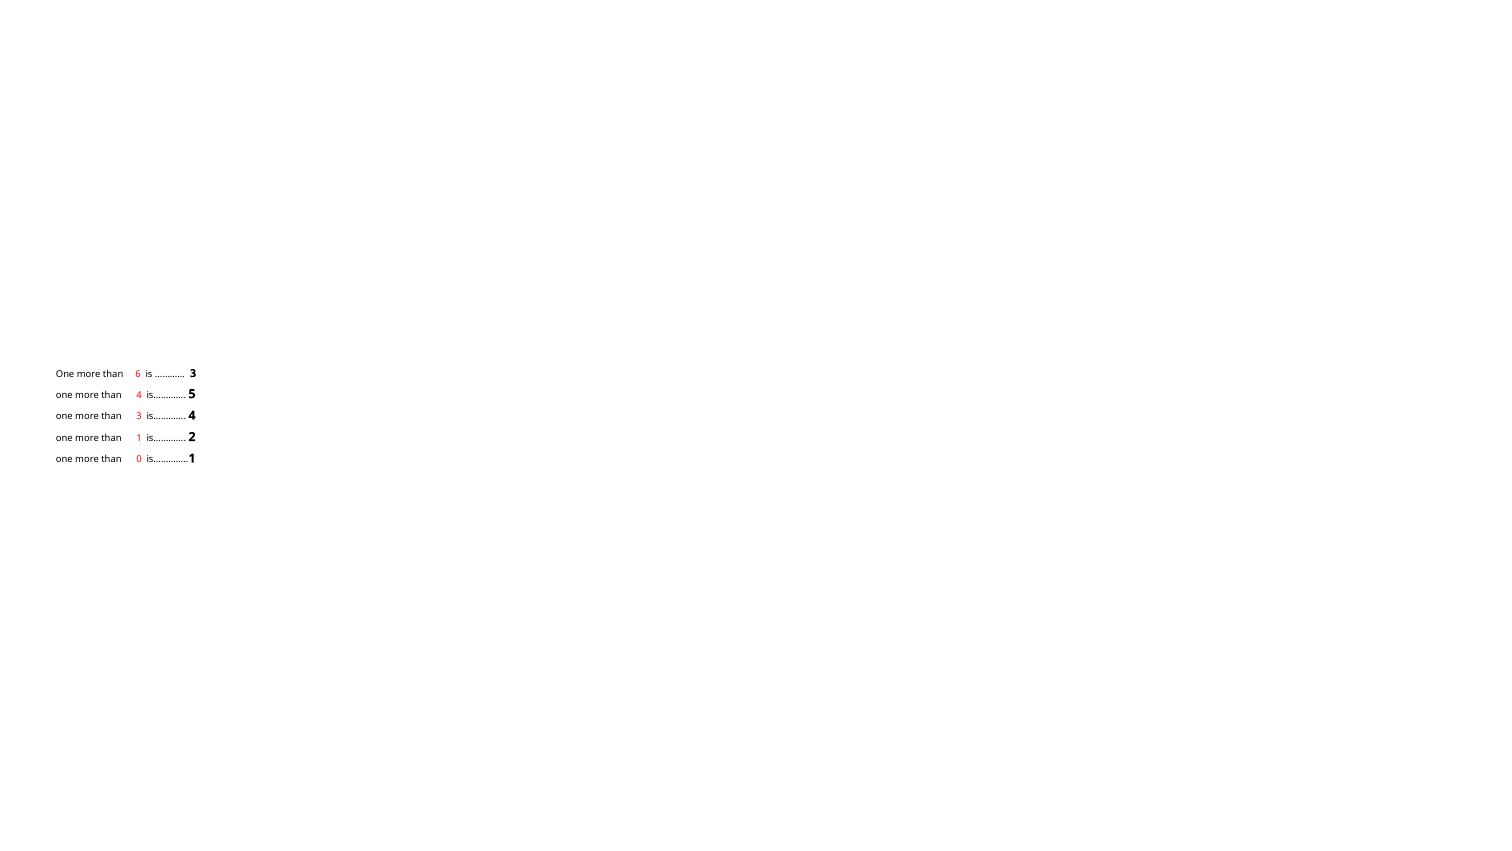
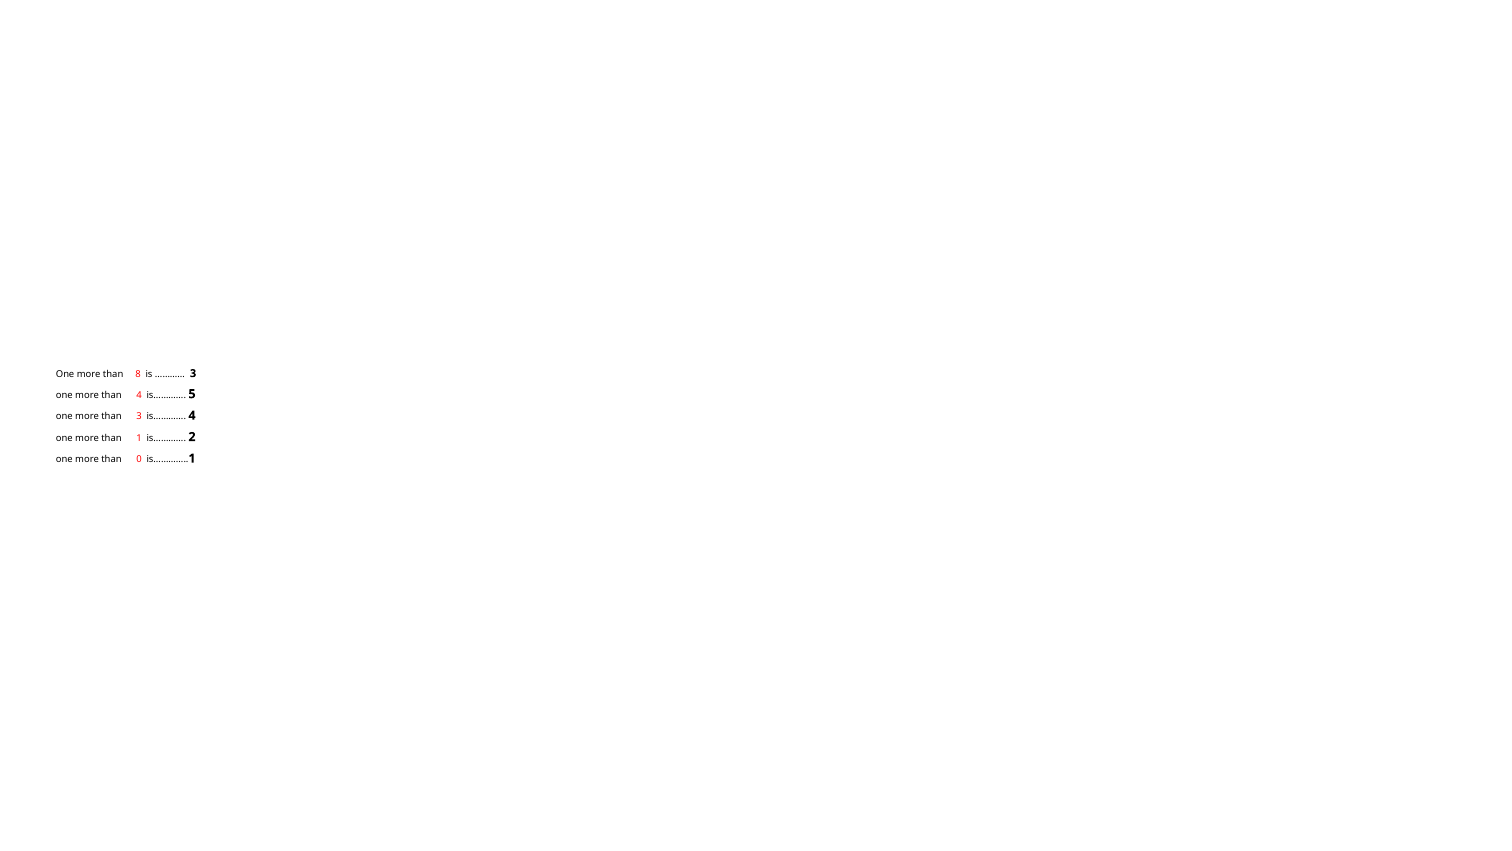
6: 6 -> 8
